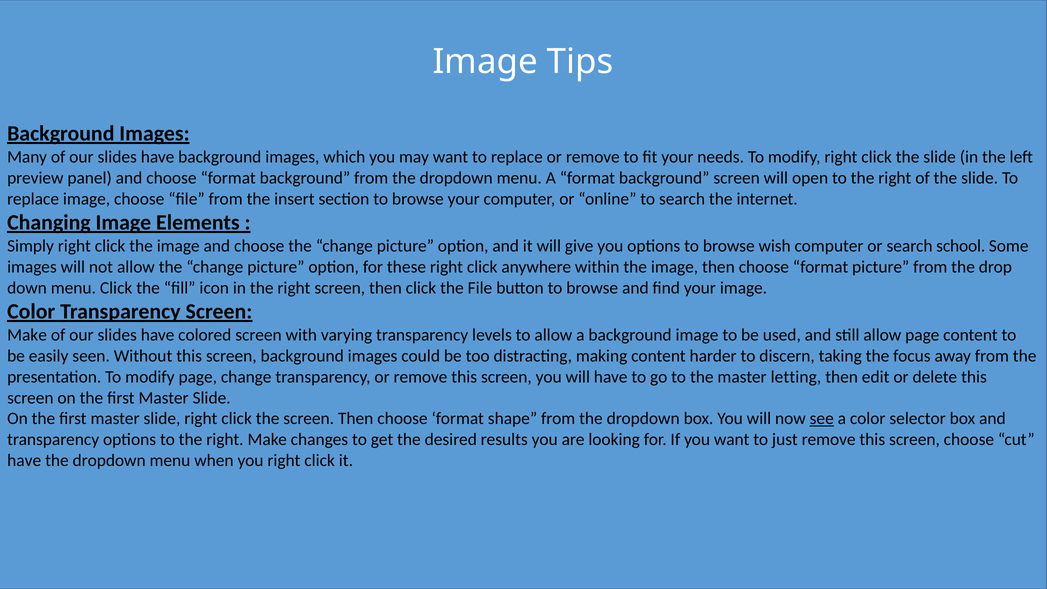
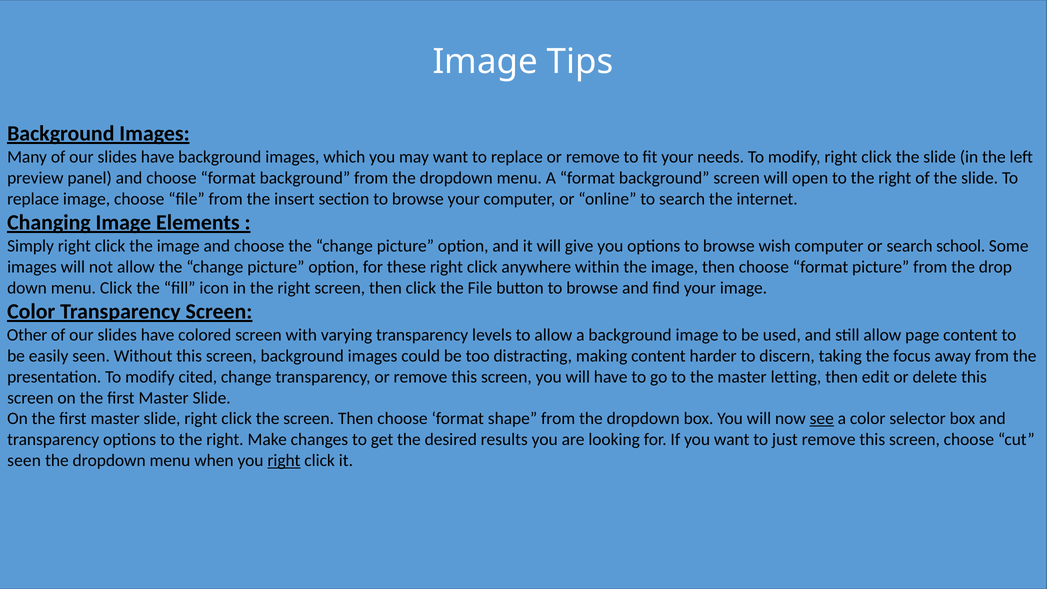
Make at (27, 335): Make -> Other
modify page: page -> cited
have at (24, 461): have -> seen
right at (284, 461) underline: none -> present
